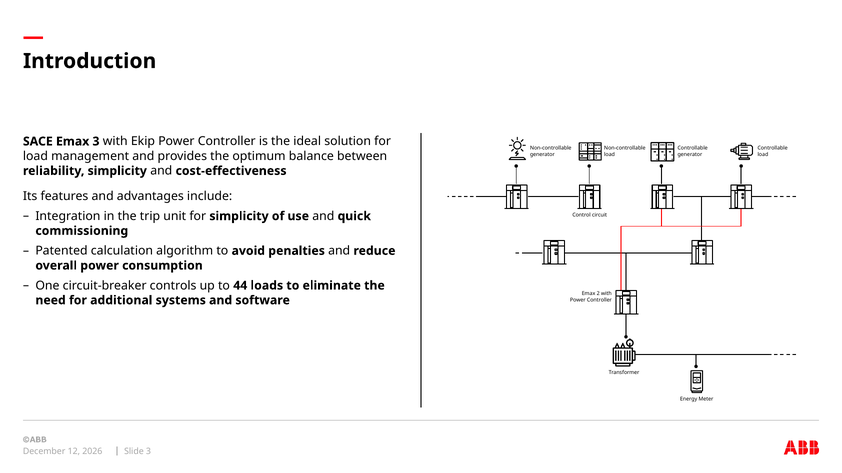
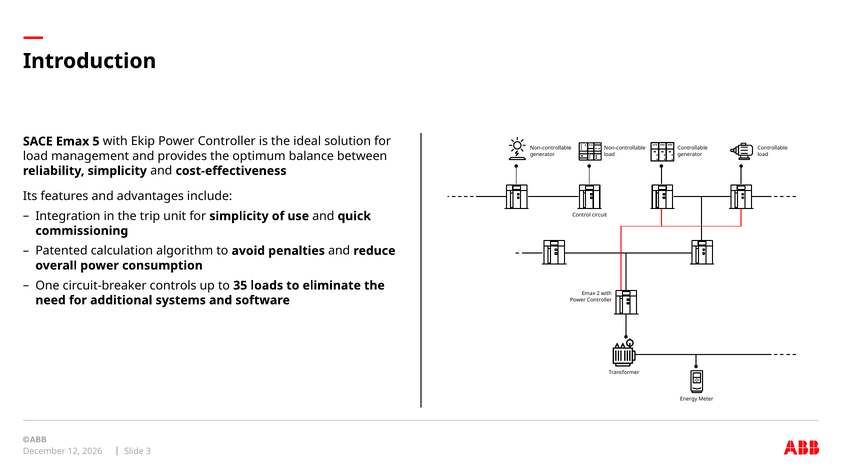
Emax 3: 3 -> 5
44: 44 -> 35
